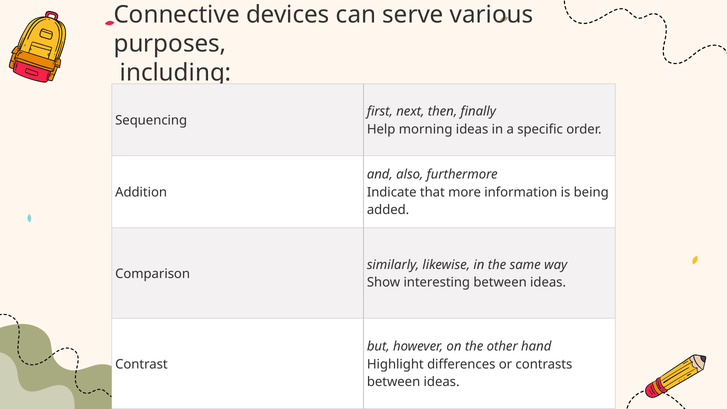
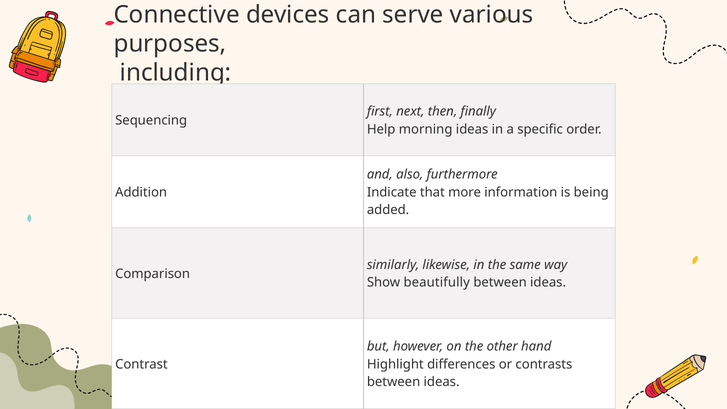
interesting: interesting -> beautifully
